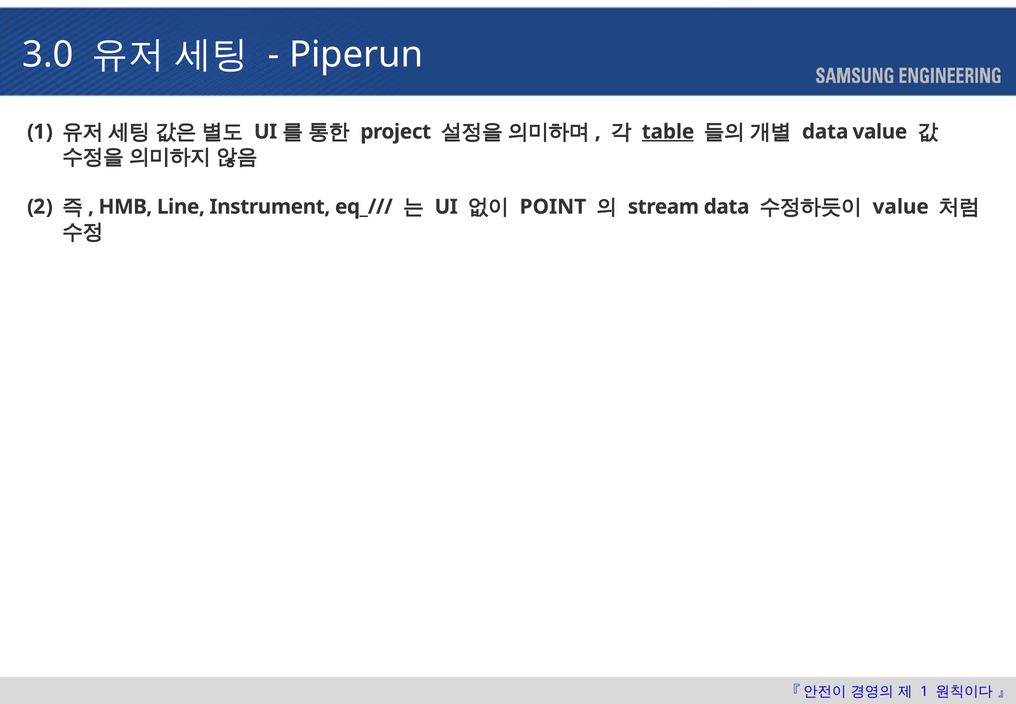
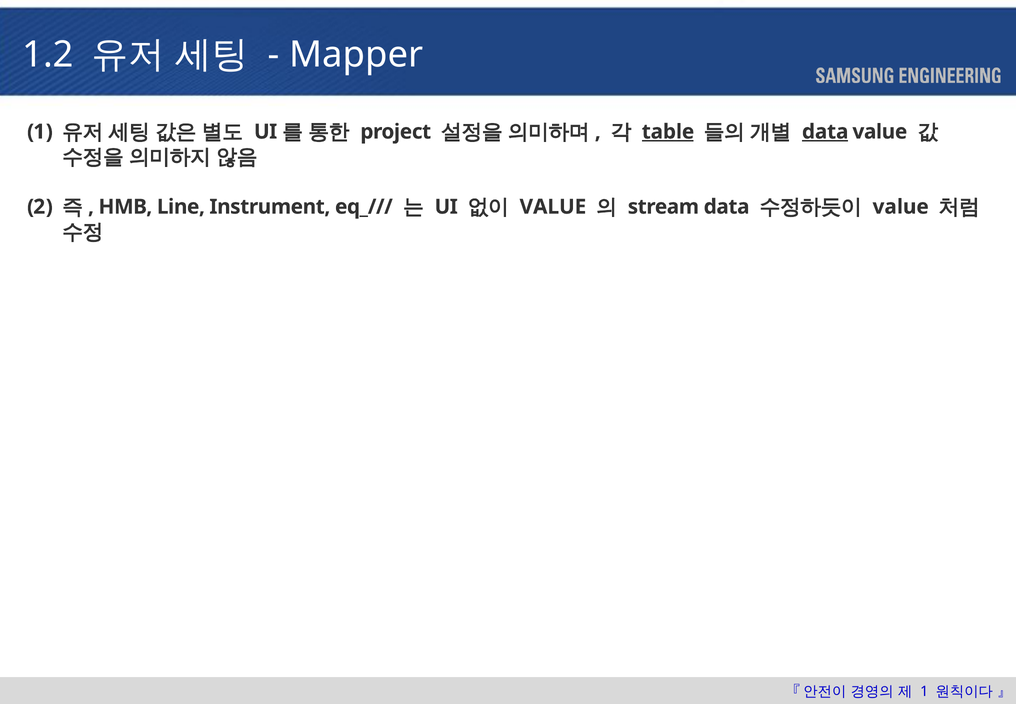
3.0: 3.0 -> 1.2
Piperun: Piperun -> Mapper
data at (825, 132) underline: none -> present
POINT at (553, 207): POINT -> VALUE
